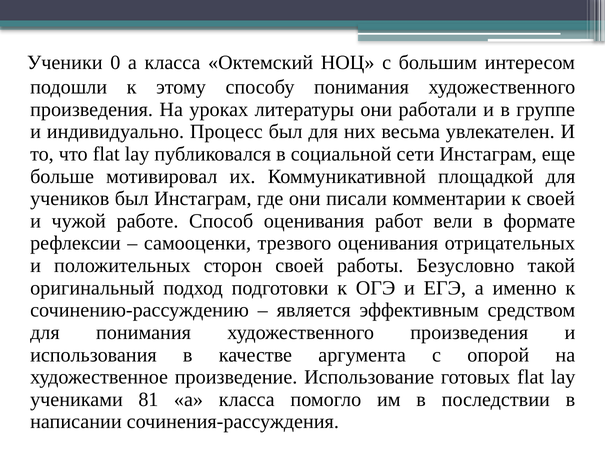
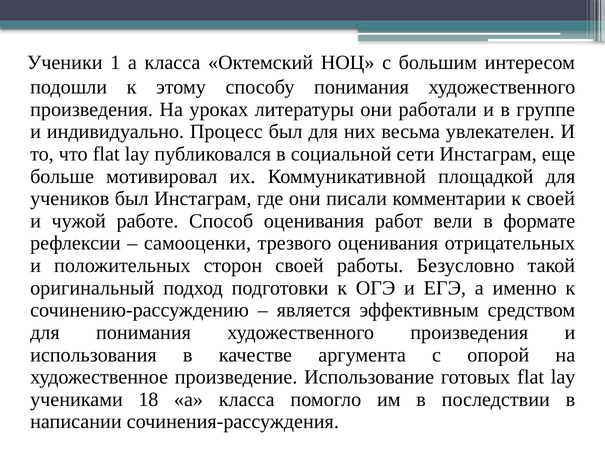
0: 0 -> 1
81: 81 -> 18
